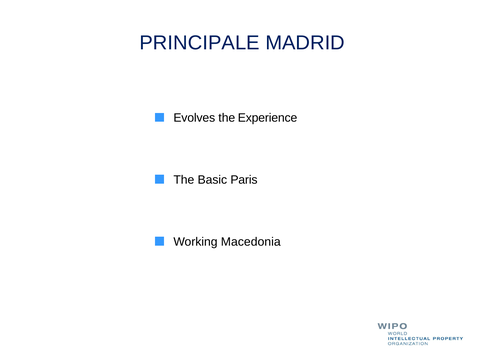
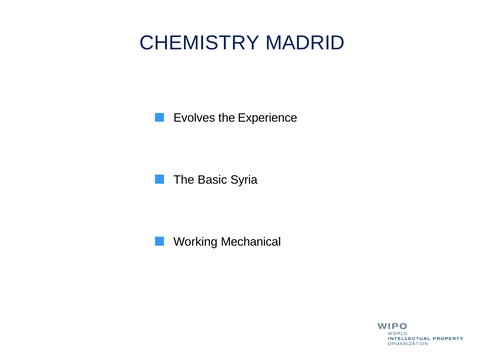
PRINCIPALE: PRINCIPALE -> CHEMISTRY
Paris: Paris -> Syria
Macedonia: Macedonia -> Mechanical
